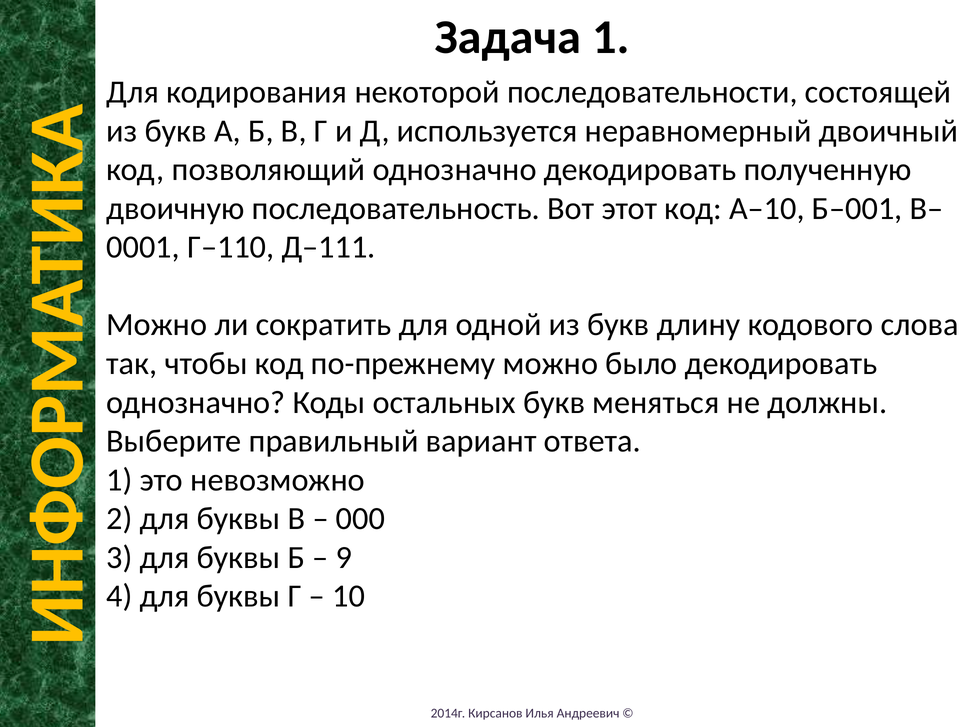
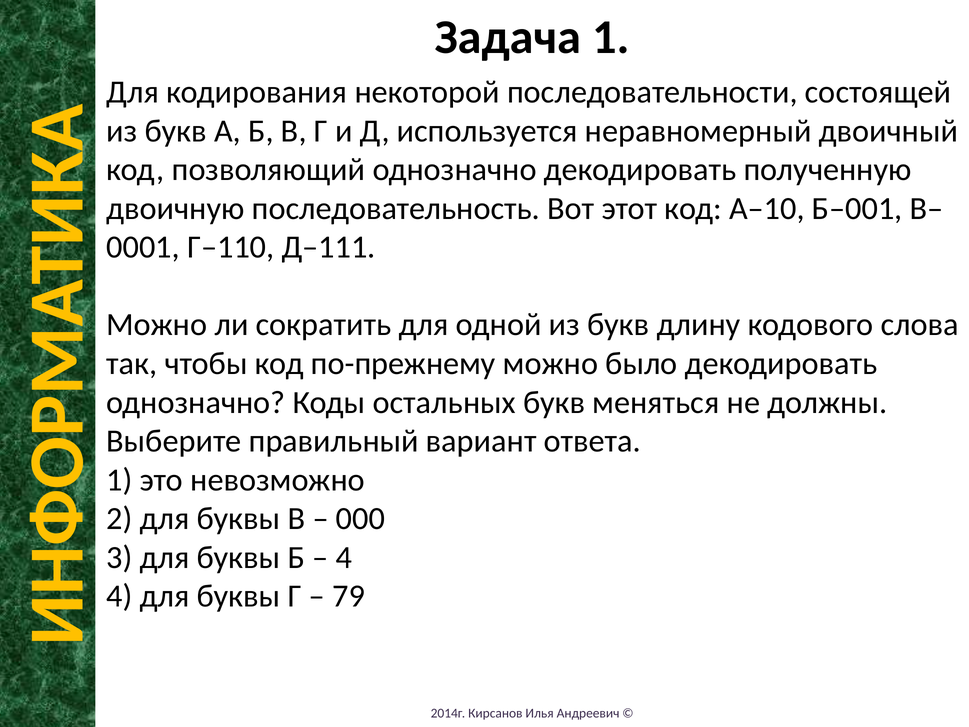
9 at (344, 557): 9 -> 4
10: 10 -> 79
